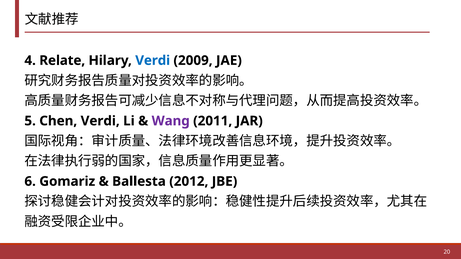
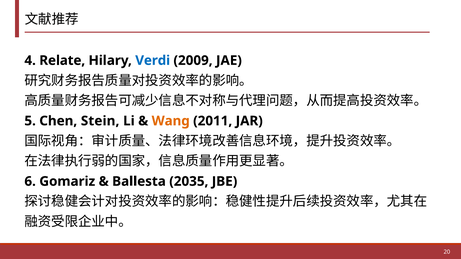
Chen Verdi: Verdi -> Stein
Wang colour: purple -> orange
2012: 2012 -> 2035
